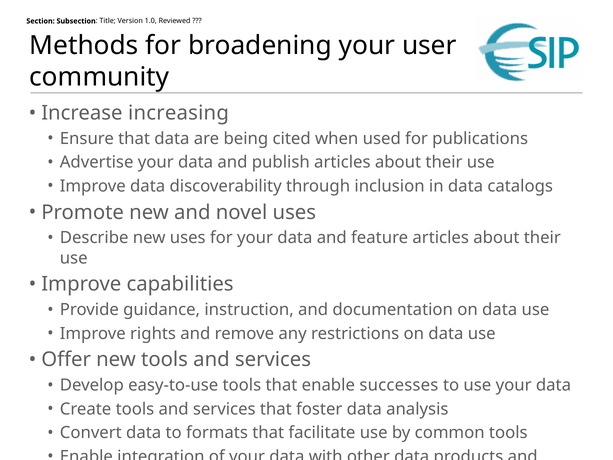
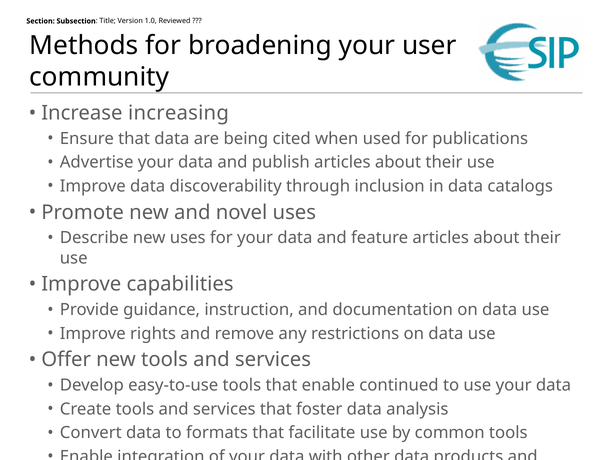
successes: successes -> continued
